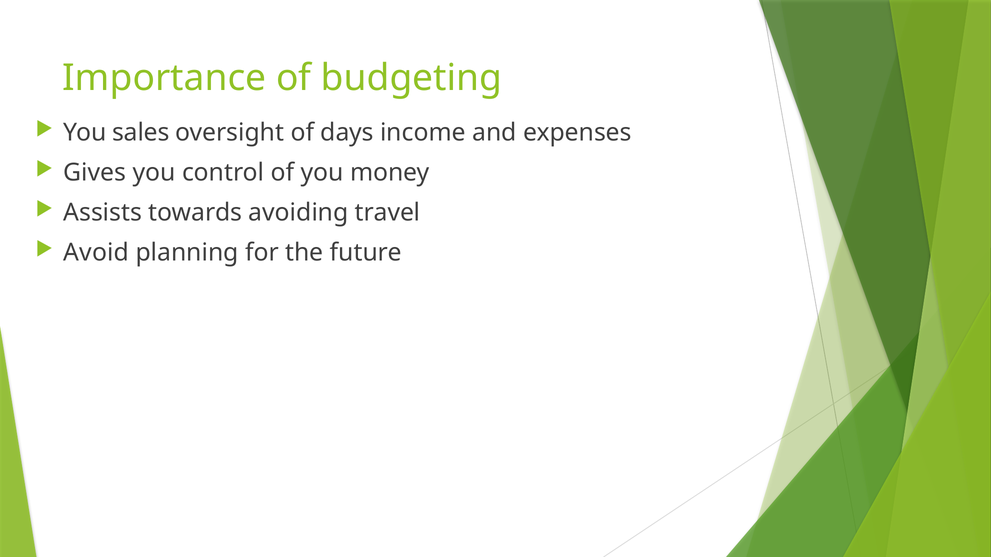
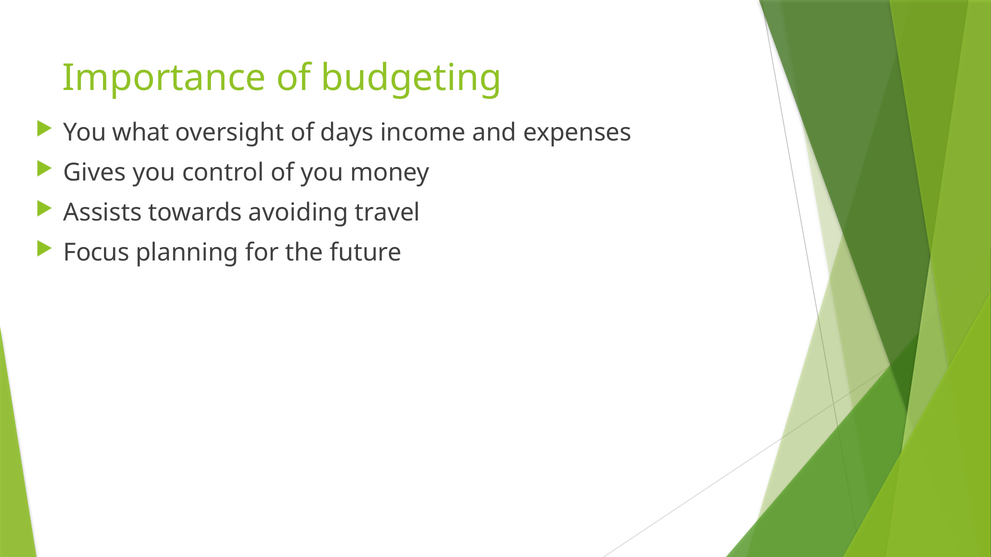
sales: sales -> what
Avoid: Avoid -> Focus
